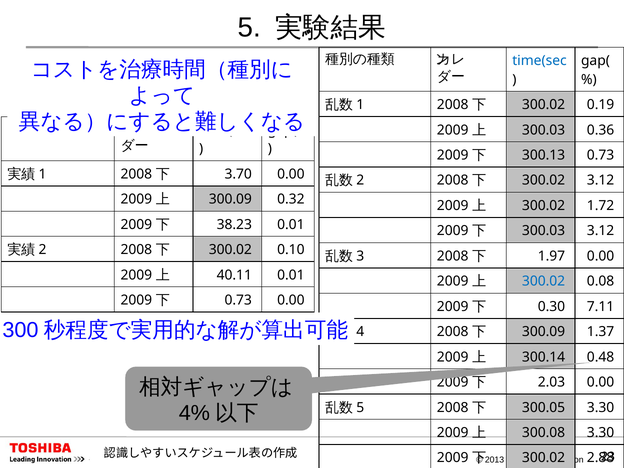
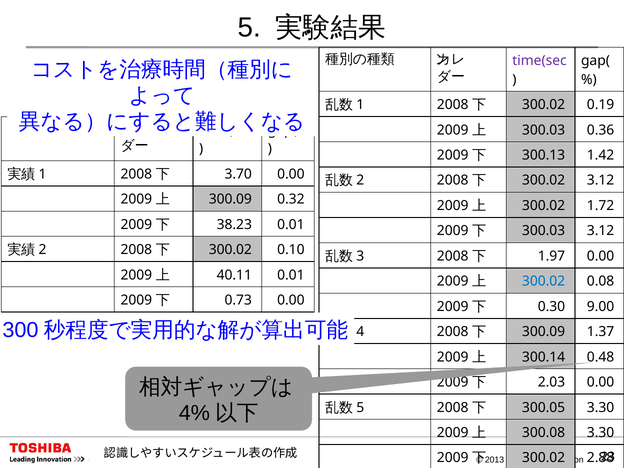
time(sec at (539, 61) colour: blue -> purple
300.13 0.73: 0.73 -> 1.42
7.11: 7.11 -> 9.00
